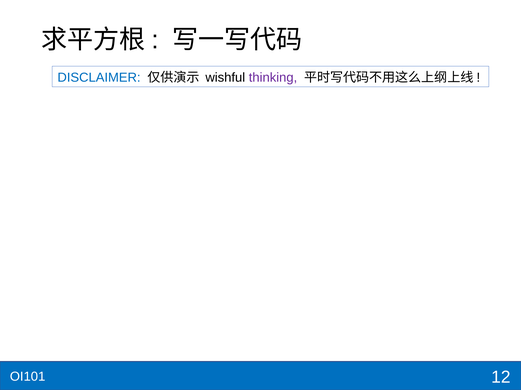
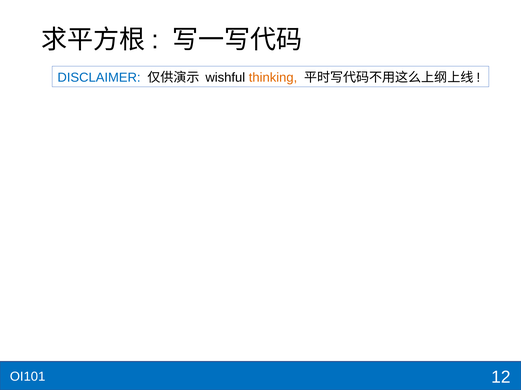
thinking colour: purple -> orange
